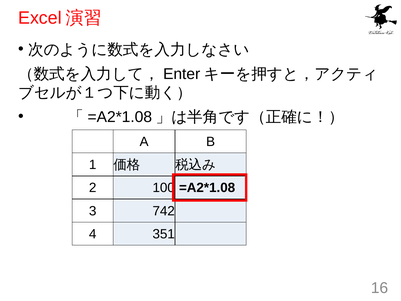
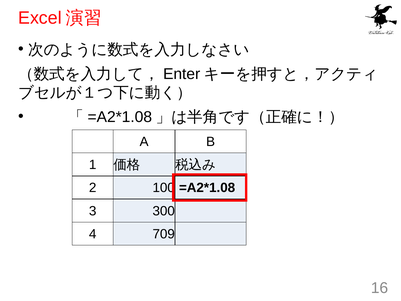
742: 742 -> 300
351: 351 -> 709
